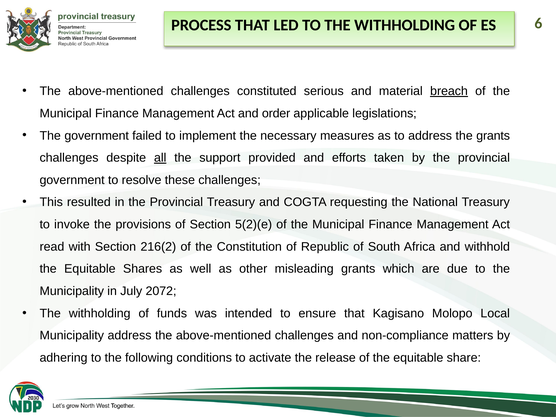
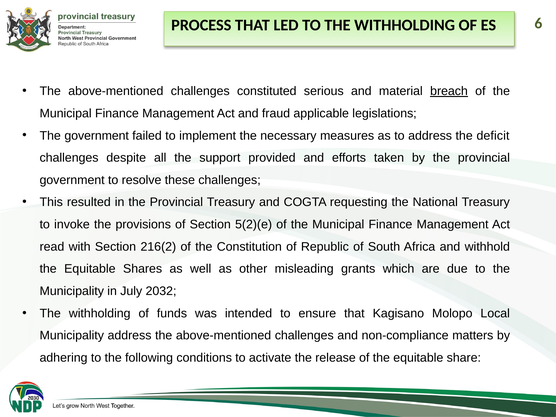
order: order -> fraud
the grants: grants -> deficit
all underline: present -> none
2072: 2072 -> 2032
